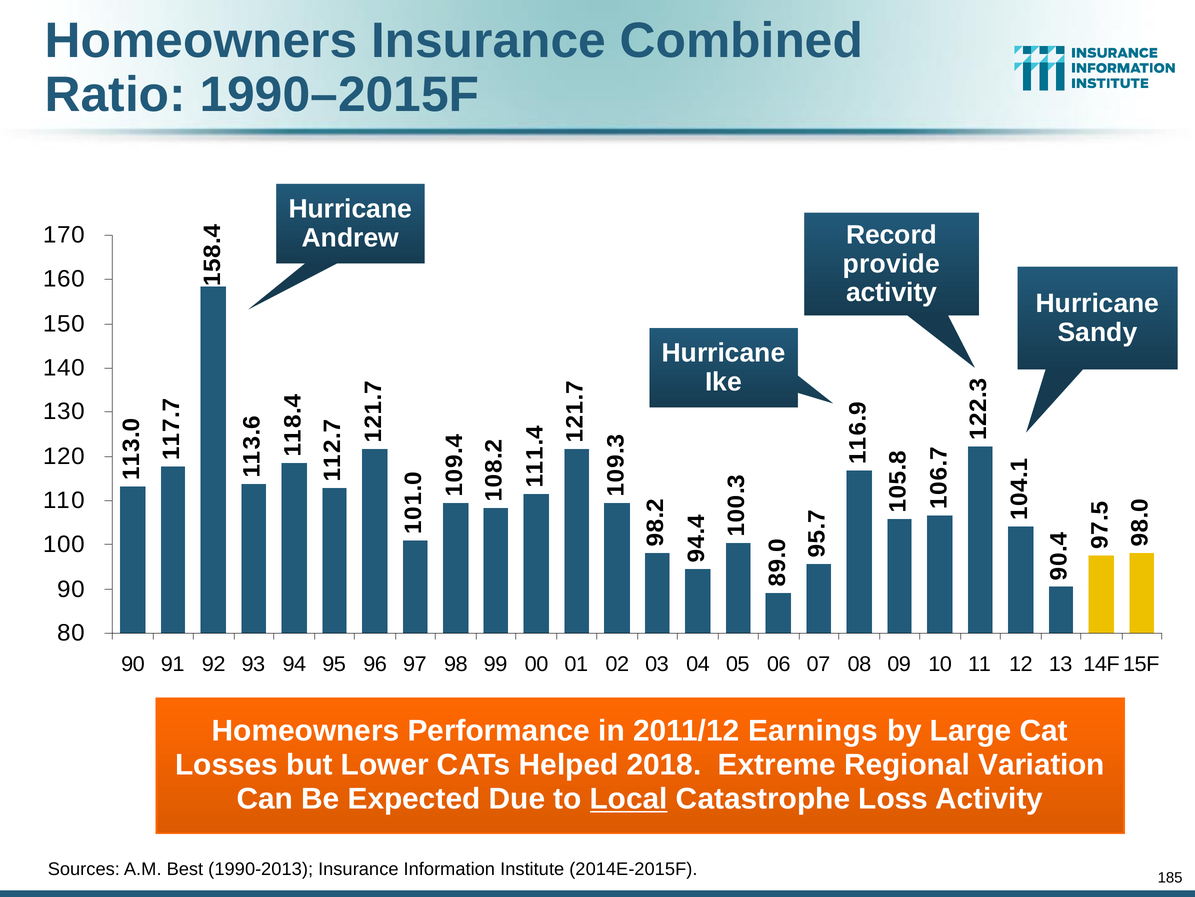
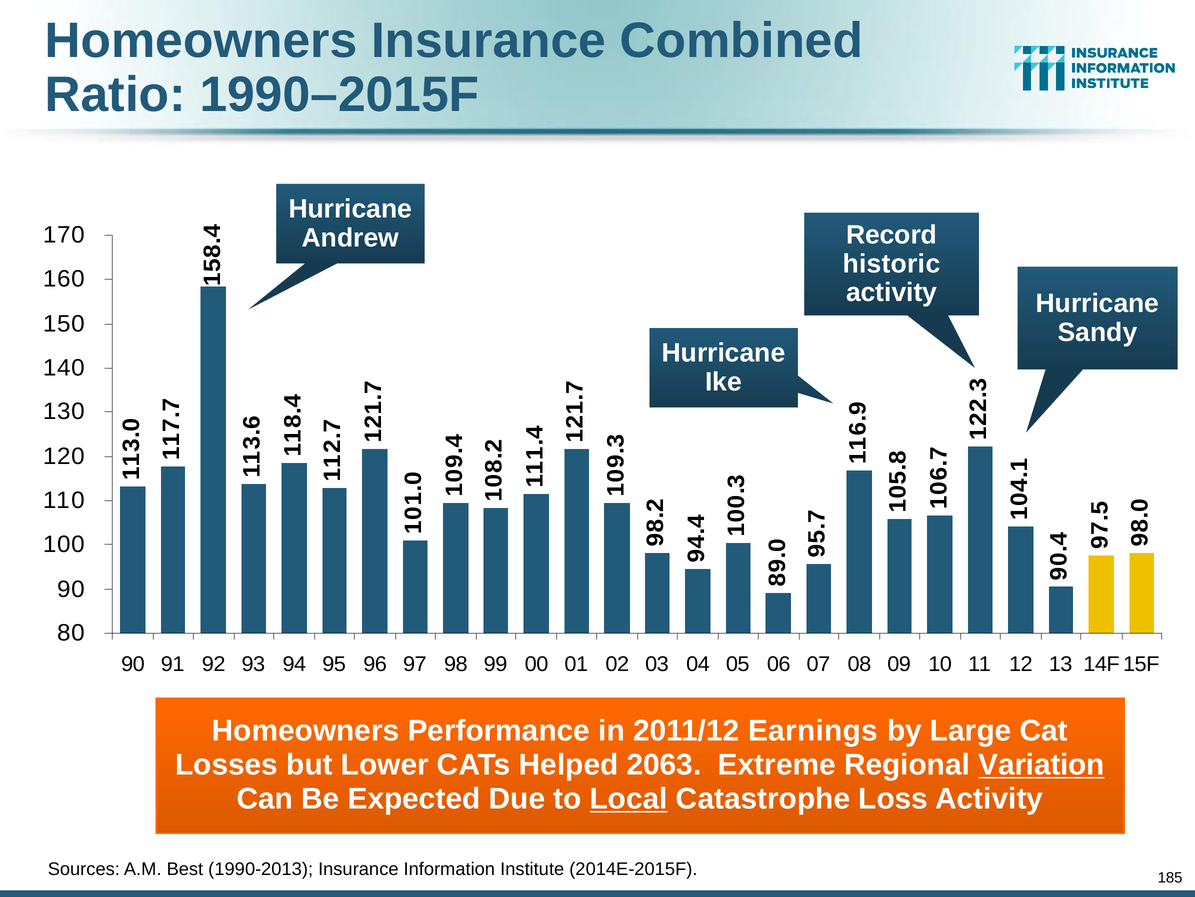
provide: provide -> historic
2018: 2018 -> 2063
Variation underline: none -> present
